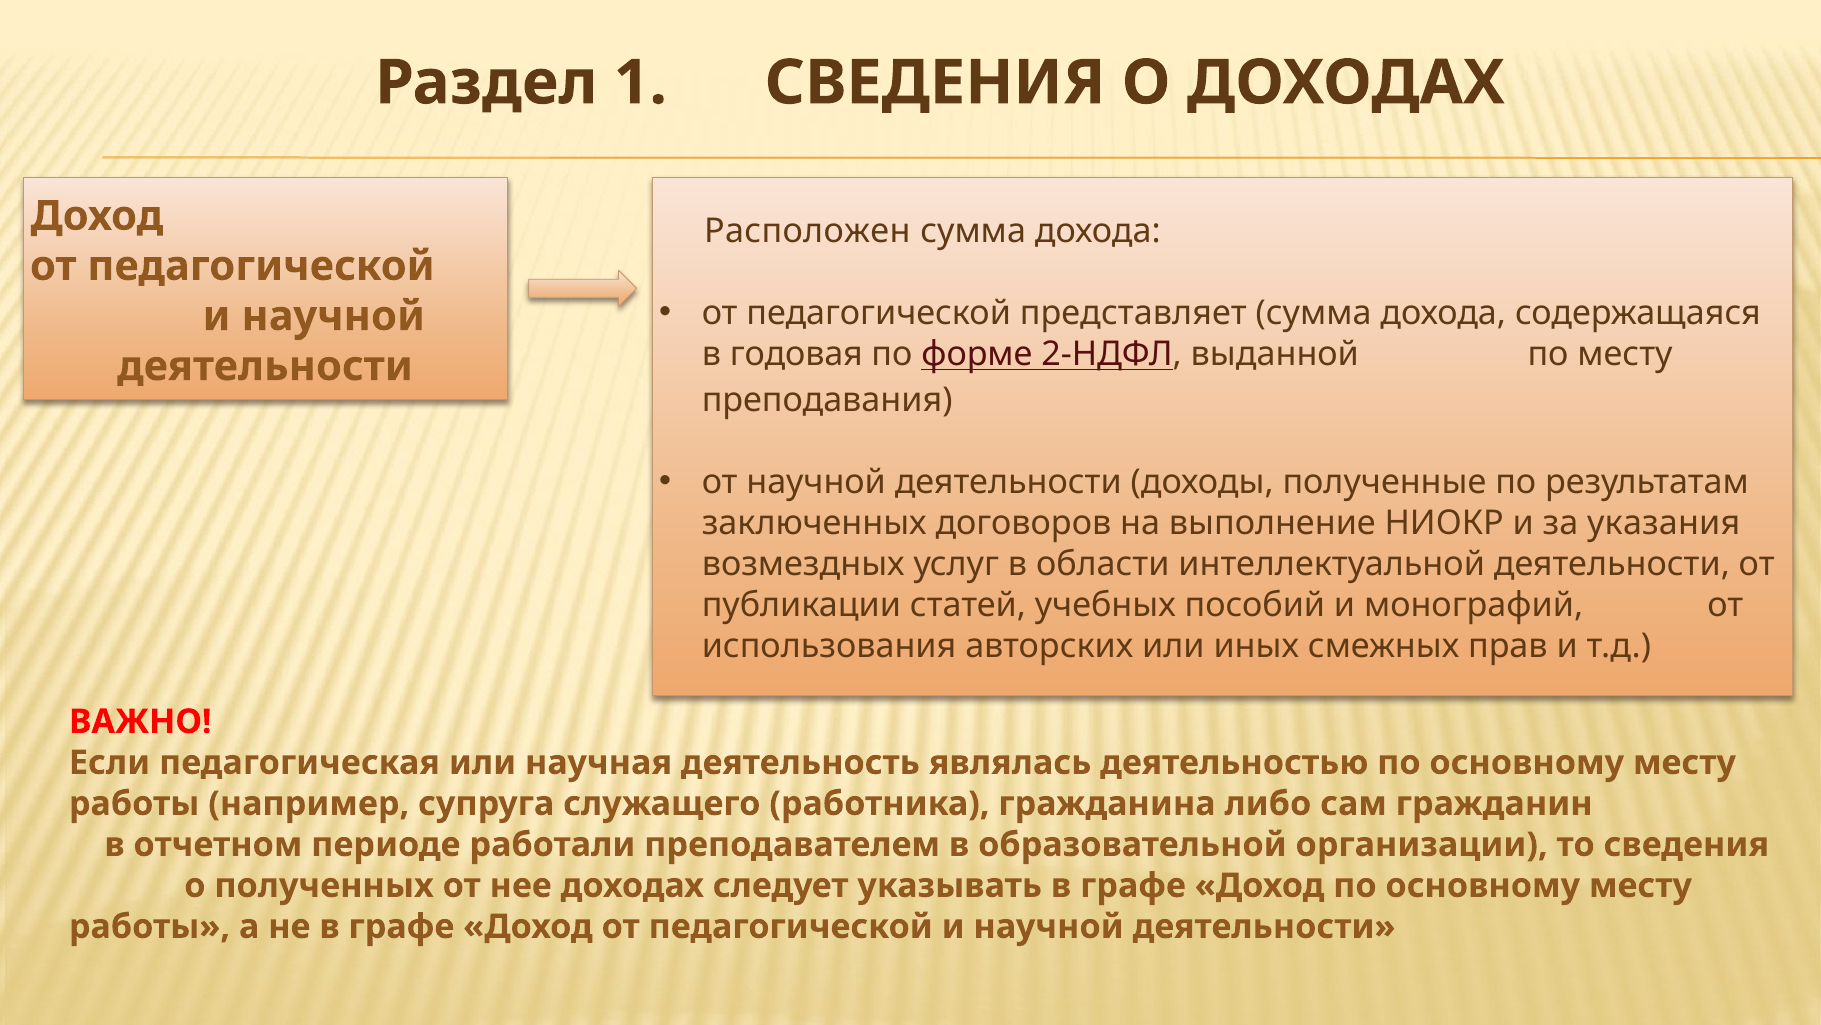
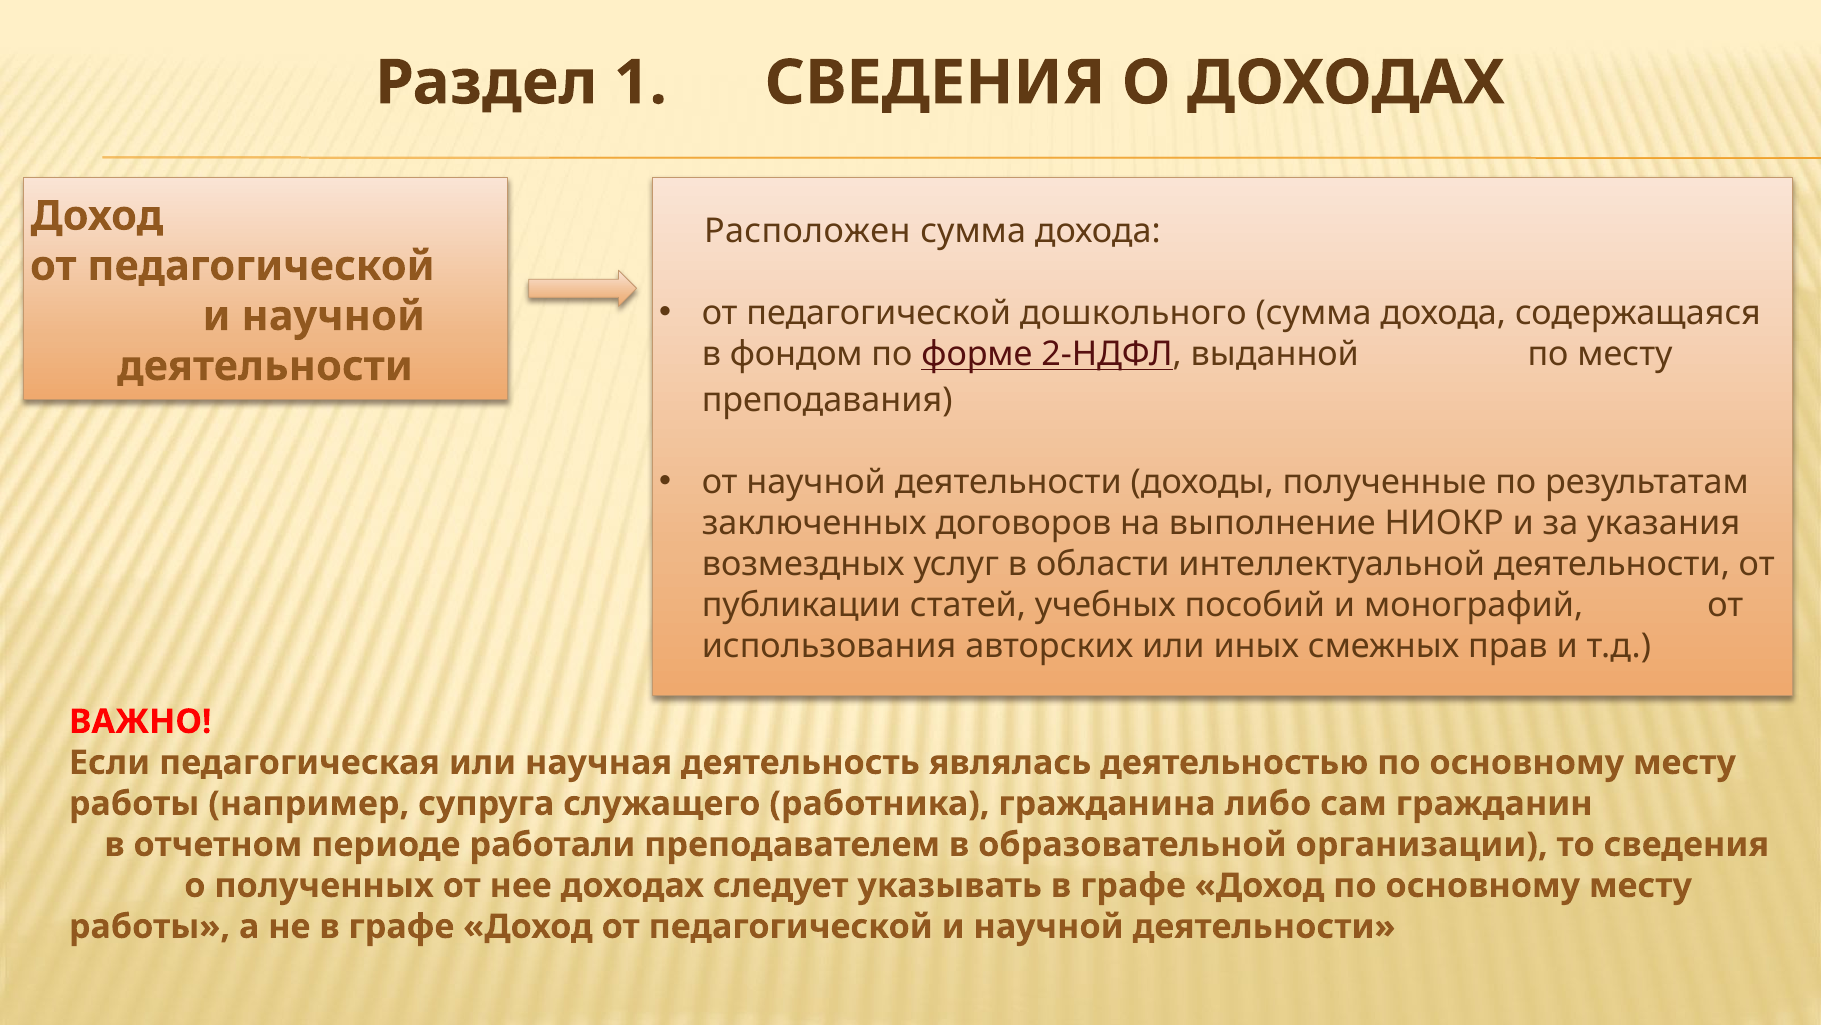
представляет: представляет -> дошкольного
годовая: годовая -> фондом
